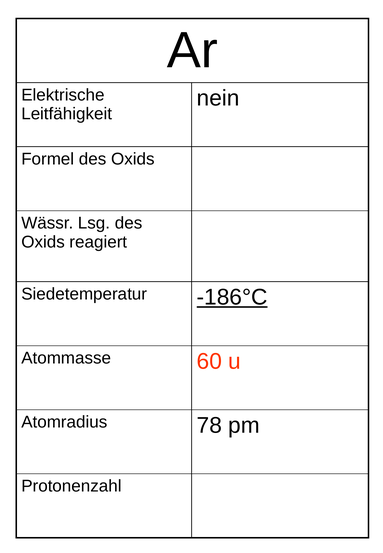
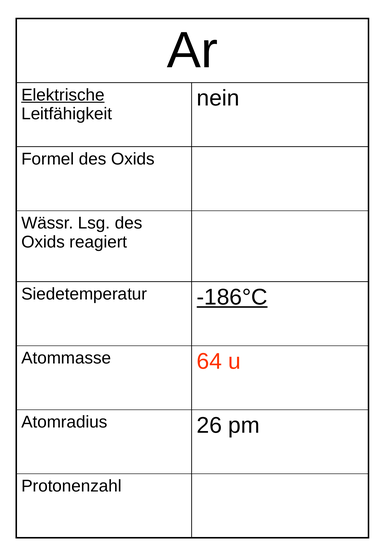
Elektrische underline: none -> present
60: 60 -> 64
78: 78 -> 26
